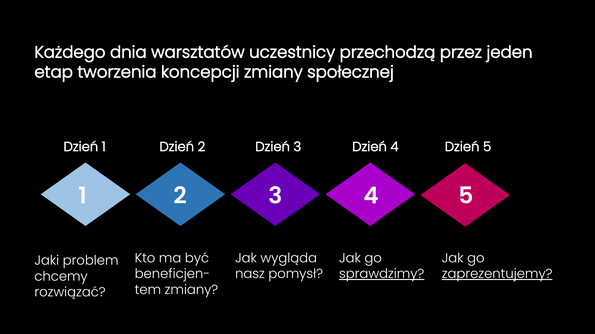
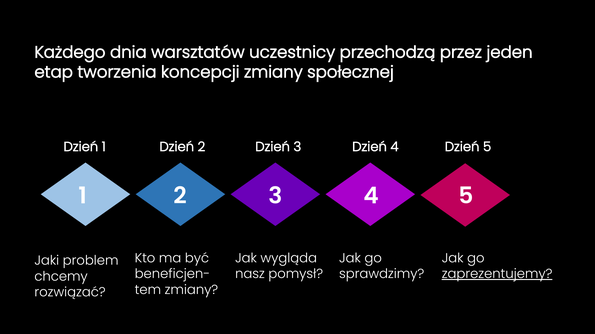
sprawdzimy underline: present -> none
